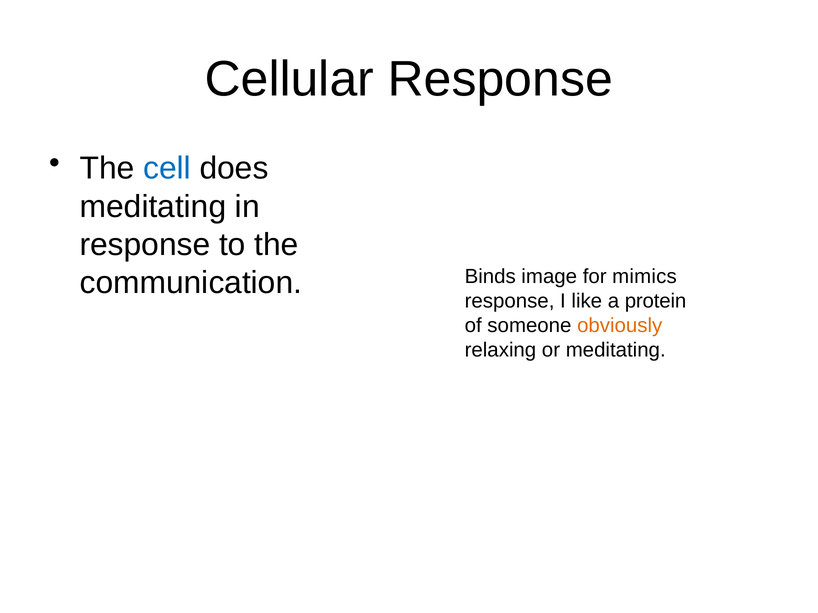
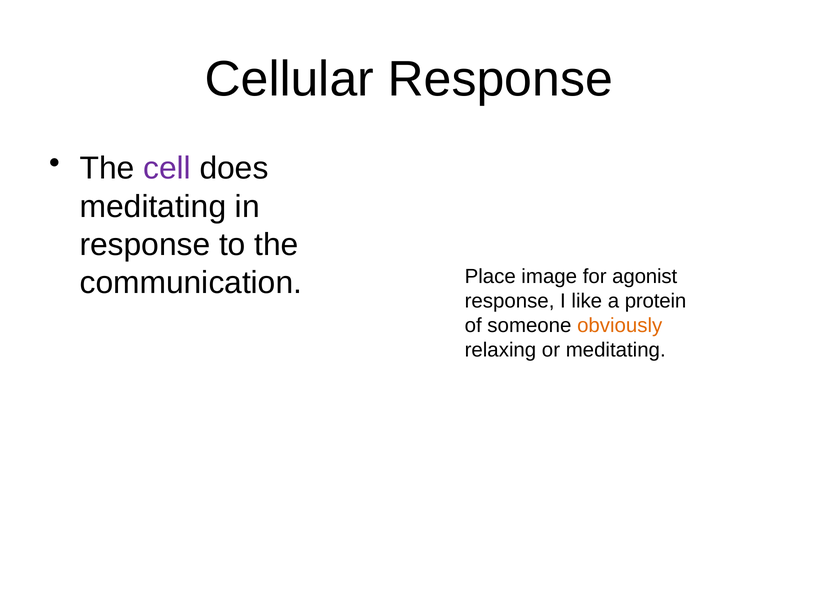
cell colour: blue -> purple
Binds: Binds -> Place
mimics: mimics -> agonist
